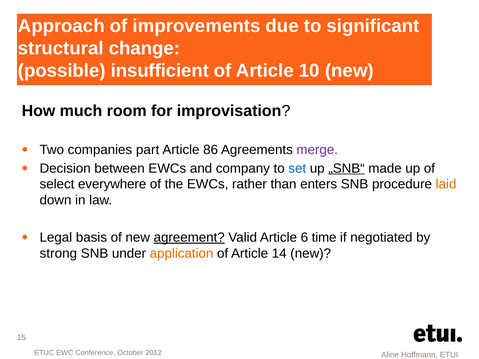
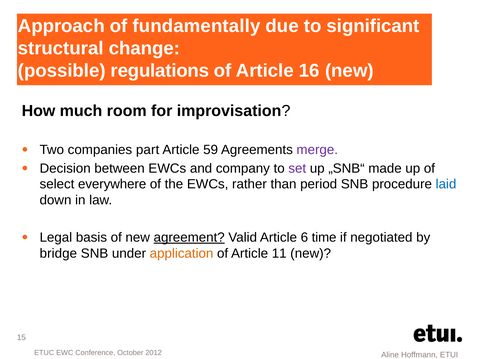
improvements: improvements -> fundamentally
insufficient: insufficient -> regulations
10: 10 -> 16
86: 86 -> 59
set colour: blue -> purple
„SNB“ underline: present -> none
enters: enters -> period
laid colour: orange -> blue
strong: strong -> bridge
14: 14 -> 11
